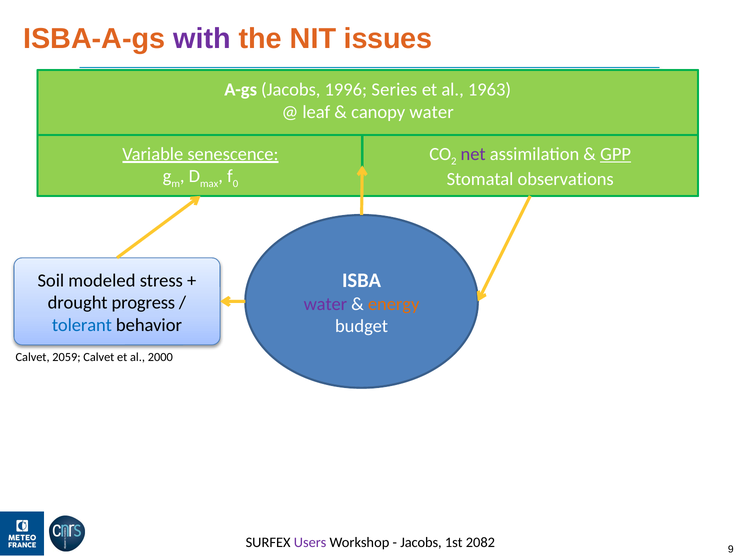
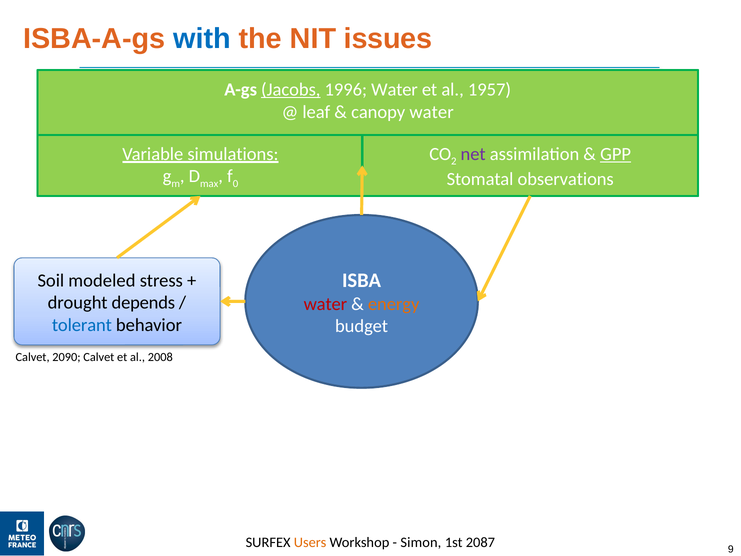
with colour: purple -> blue
Jacobs at (291, 90) underline: none -> present
1996 Series: Series -> Water
1963: 1963 -> 1957
senescence: senescence -> simulations
progress: progress -> depends
water at (325, 304) colour: purple -> red
2059: 2059 -> 2090
2000: 2000 -> 2008
Users colour: purple -> orange
Jacobs at (421, 542): Jacobs -> Simon
2082: 2082 -> 2087
